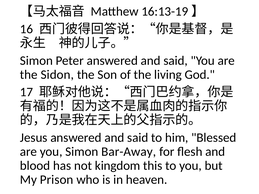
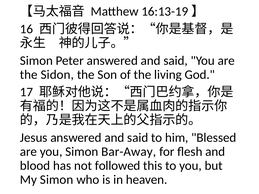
kingdom: kingdom -> followed
My Prison: Prison -> Simon
